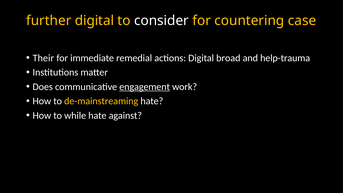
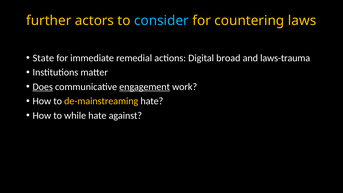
further digital: digital -> actors
consider colour: white -> light blue
case: case -> laws
Their: Their -> State
help-trauma: help-trauma -> laws-trauma
Does underline: none -> present
